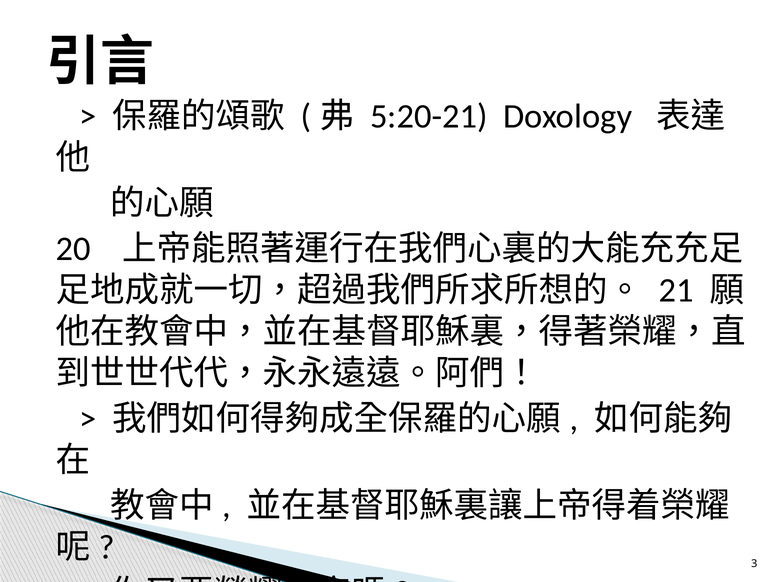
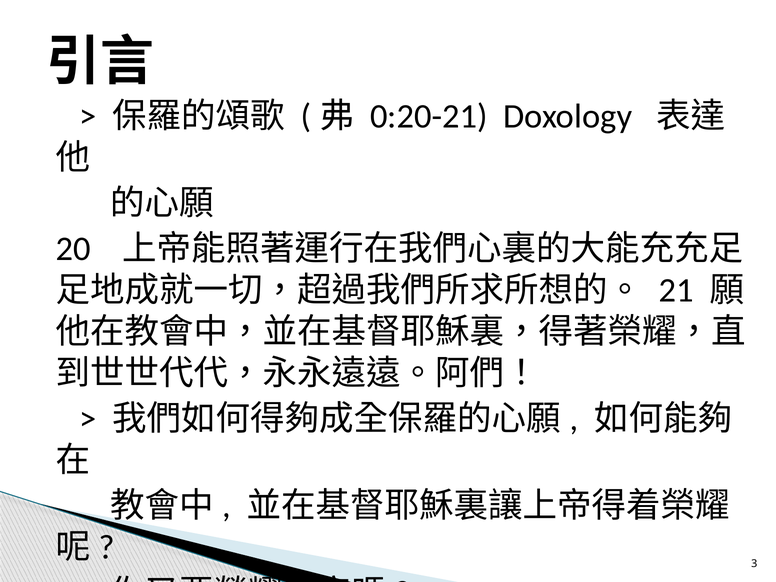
5:20-21: 5:20-21 -> 0:20-21
